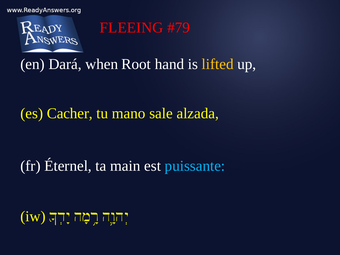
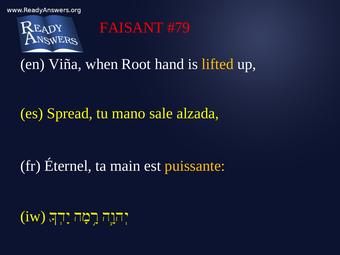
FLEEING: FLEEING -> FAISANT
Dará: Dará -> Viña
Cacher: Cacher -> Spread
puissante colour: light blue -> yellow
